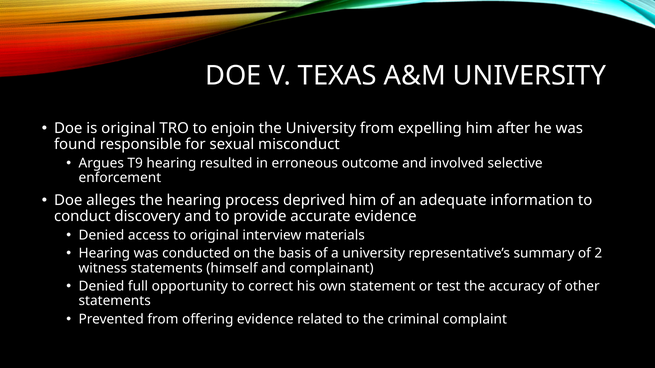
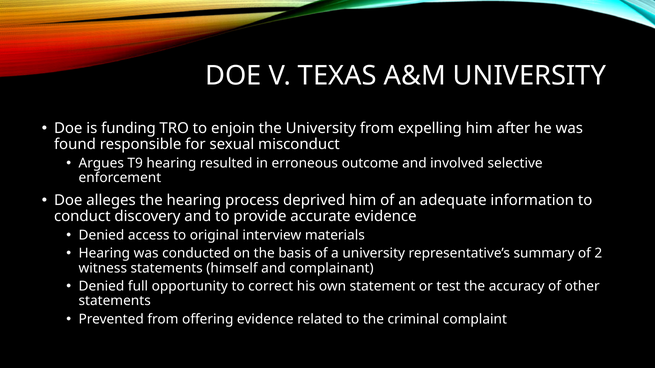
is original: original -> funding
